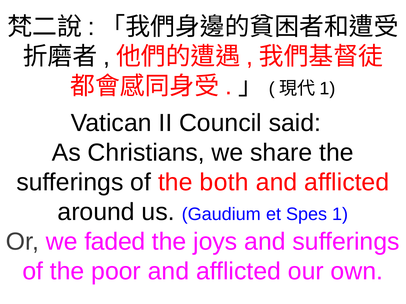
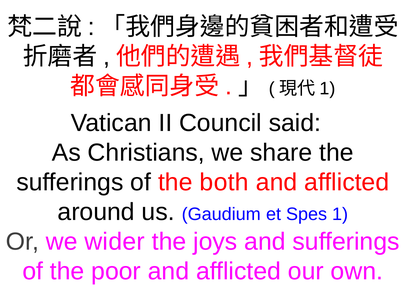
faded: faded -> wider
